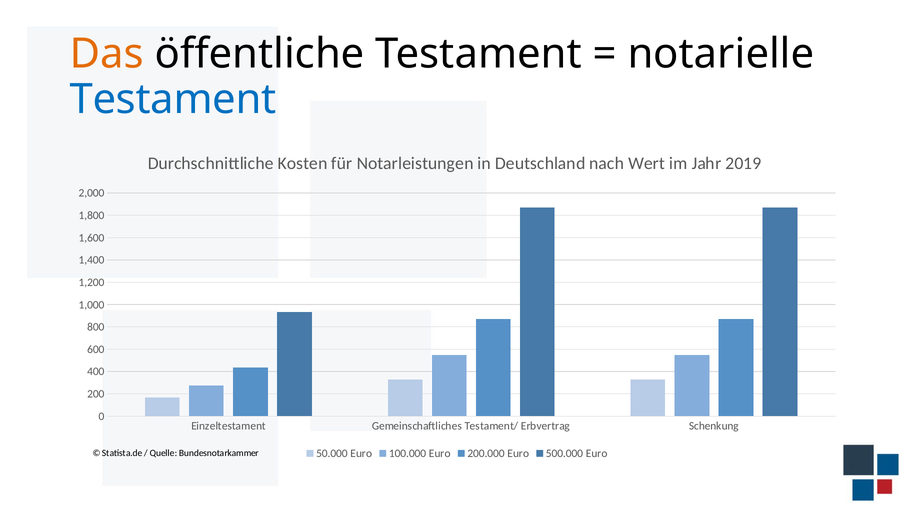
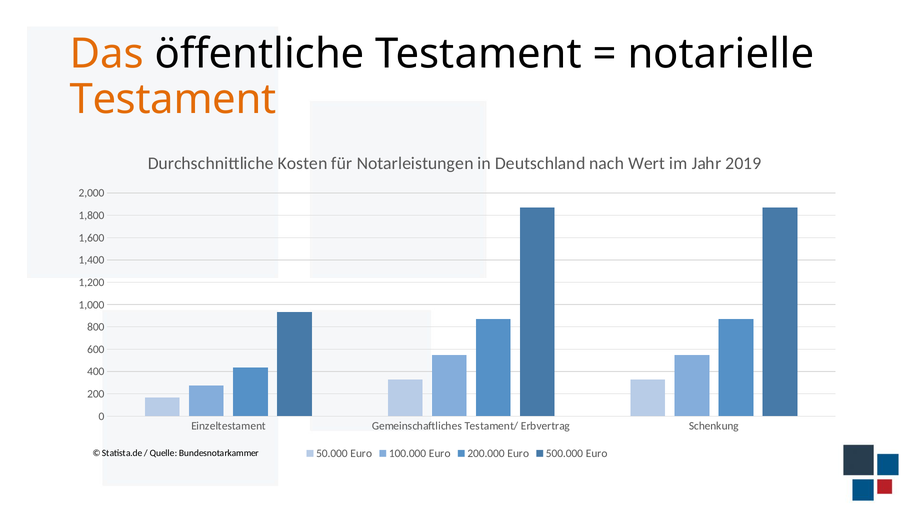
Testament at (173, 99) colour: blue -> orange
